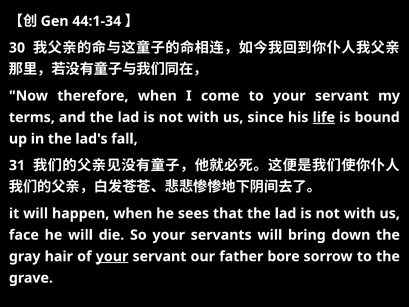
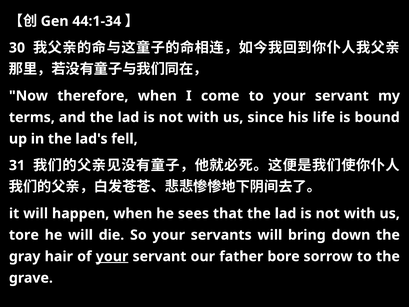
life underline: present -> none
fall: fall -> fell
face: face -> tore
